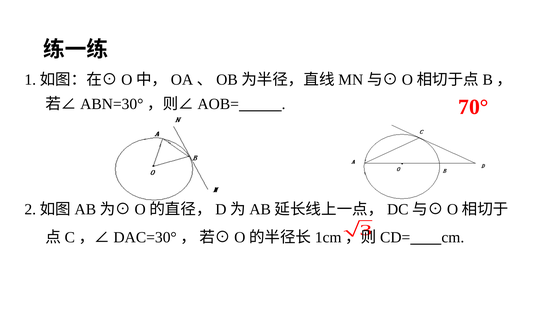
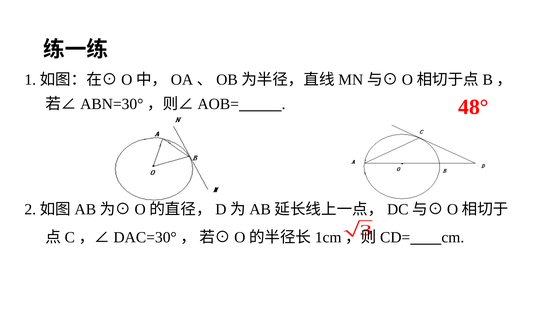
70°: 70° -> 48°
